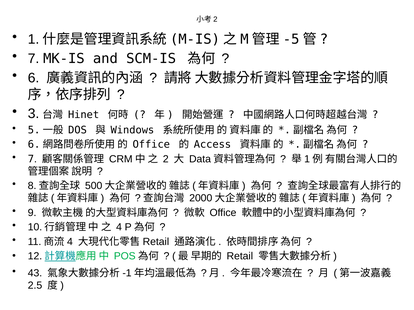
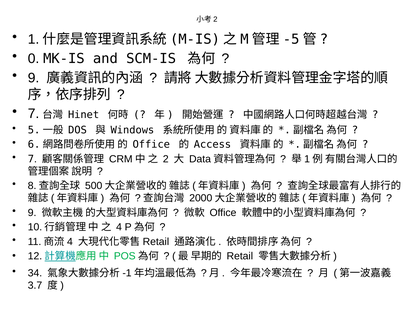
7 at (34, 59): 7 -> 0
6 at (34, 78): 6 -> 9
3 at (34, 114): 3 -> 7
43: 43 -> 34
2.5: 2.5 -> 3.7
